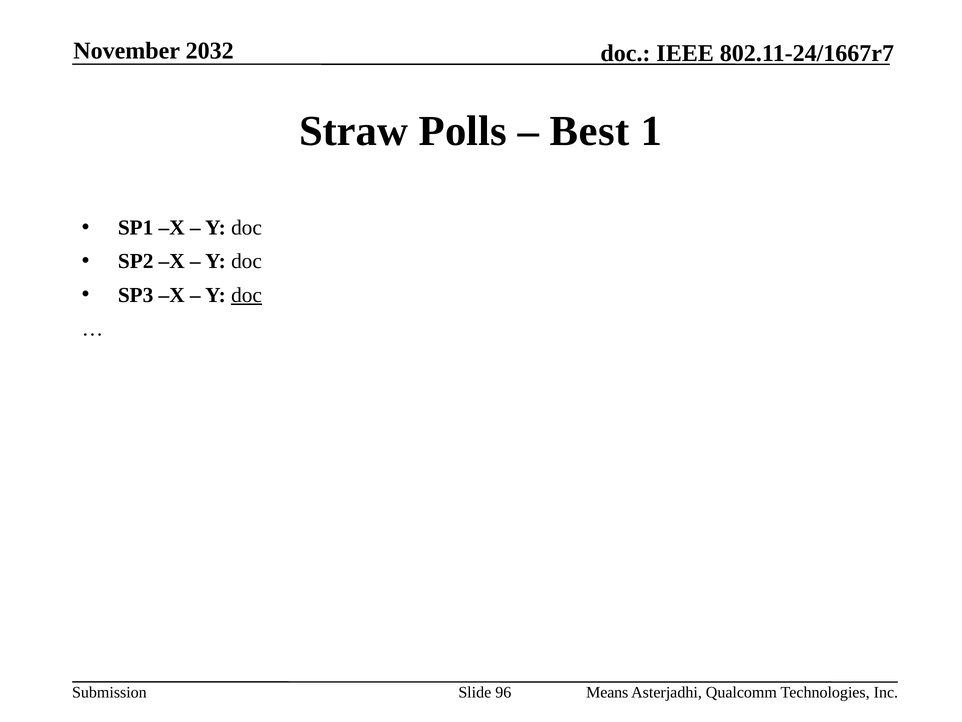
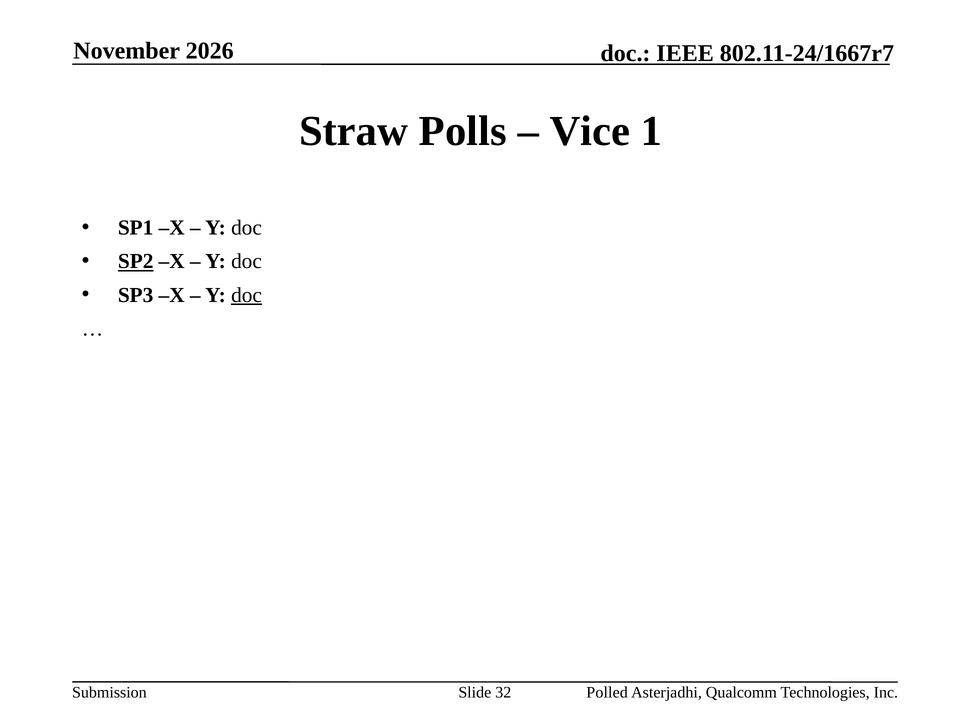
2032: 2032 -> 2026
Best: Best -> Vice
SP2 underline: none -> present
96: 96 -> 32
Means: Means -> Polled
